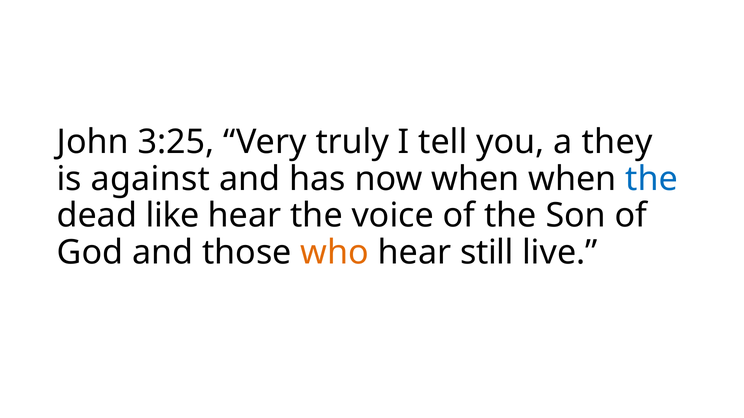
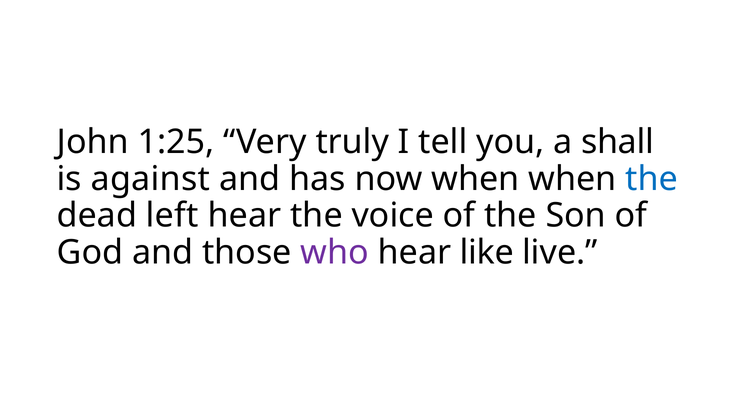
3:25: 3:25 -> 1:25
they: they -> shall
like: like -> left
who colour: orange -> purple
still: still -> like
